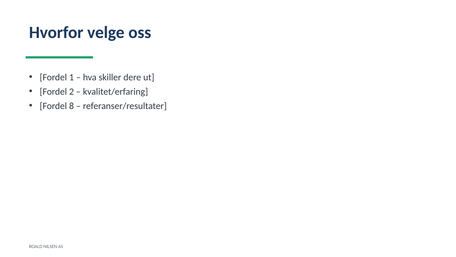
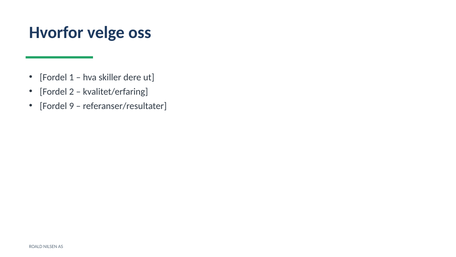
8: 8 -> 9
